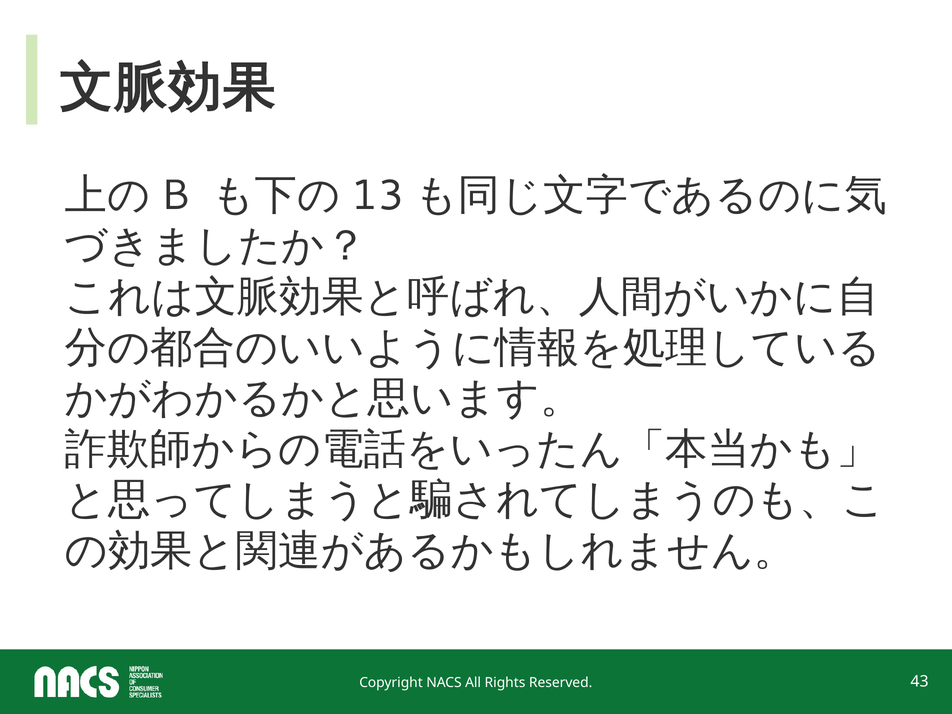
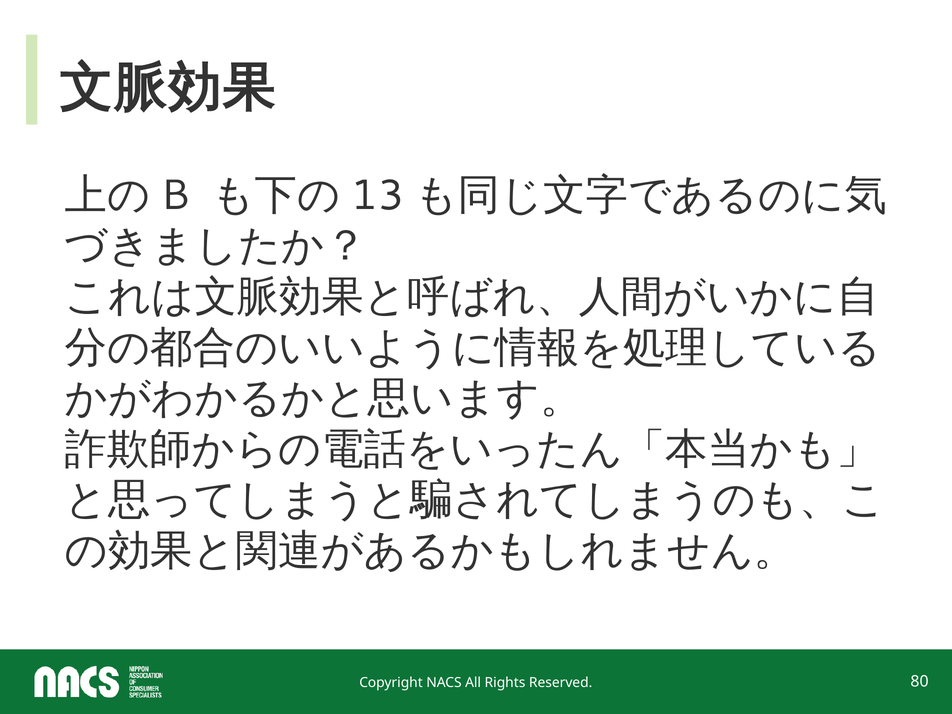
43: 43 -> 80
